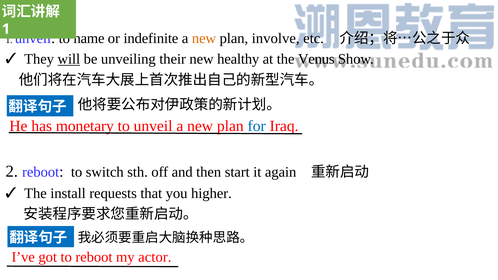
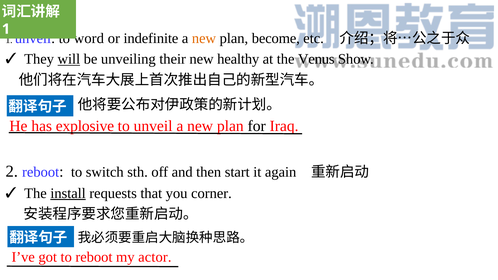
name: name -> word
involve: involve -> become
monetary: monetary -> explosive
for colour: blue -> black
install underline: none -> present
higher: higher -> corner
